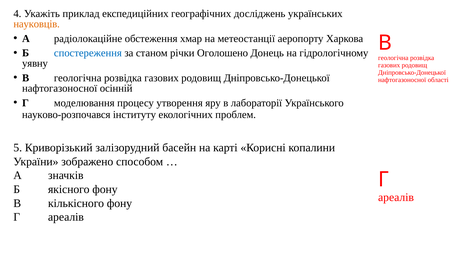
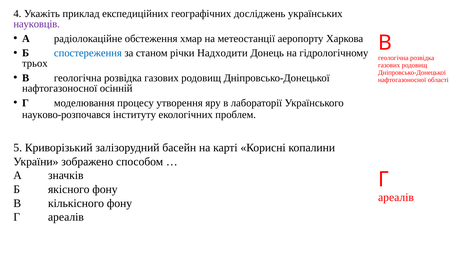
науковців colour: orange -> purple
Оголошено: Оголошено -> Надходити
уявну: уявну -> трьох
